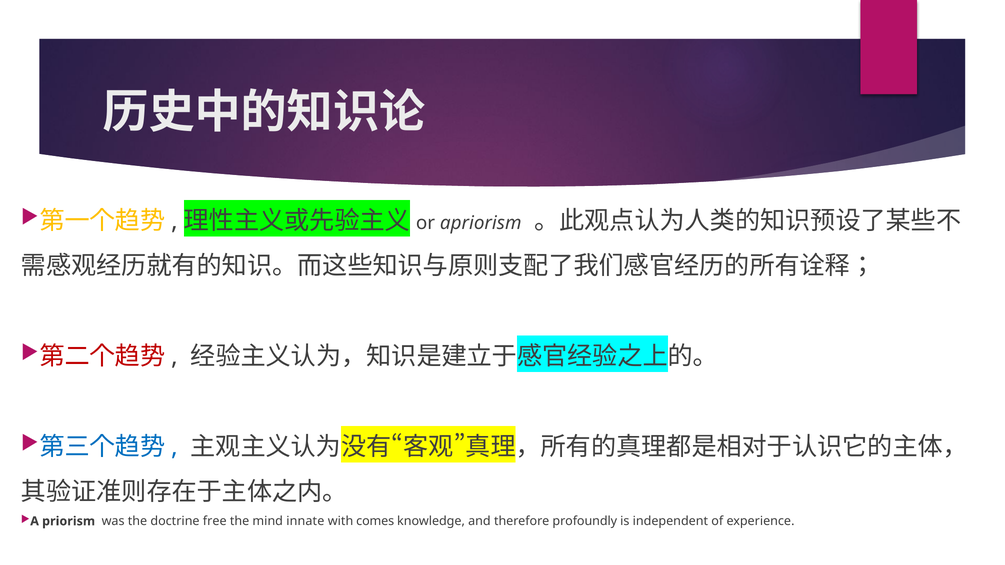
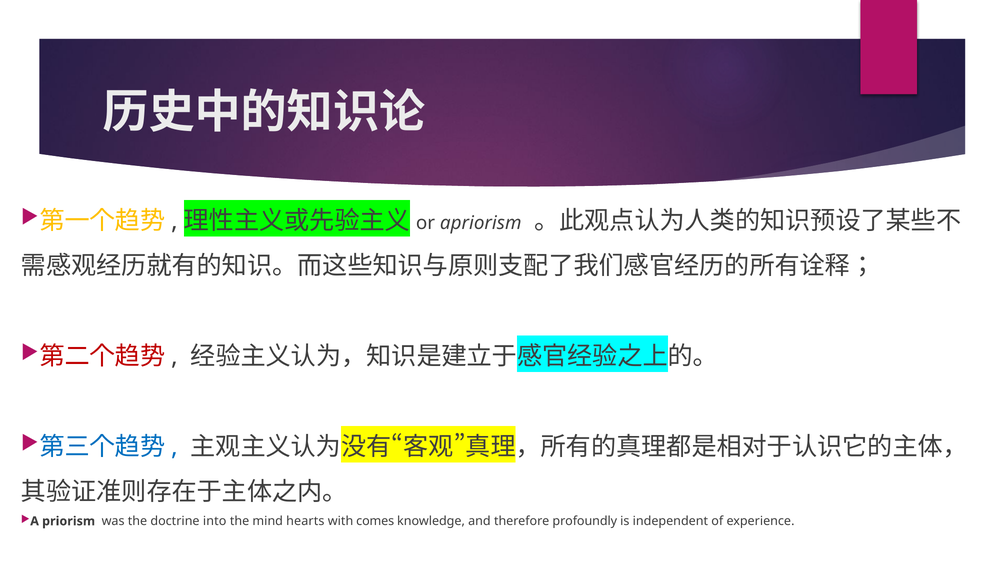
free: free -> into
innate: innate -> hearts
